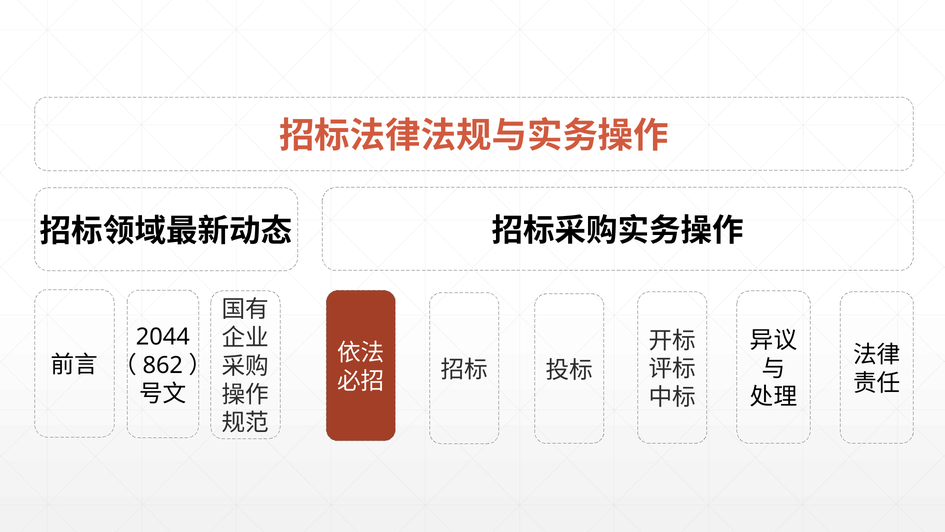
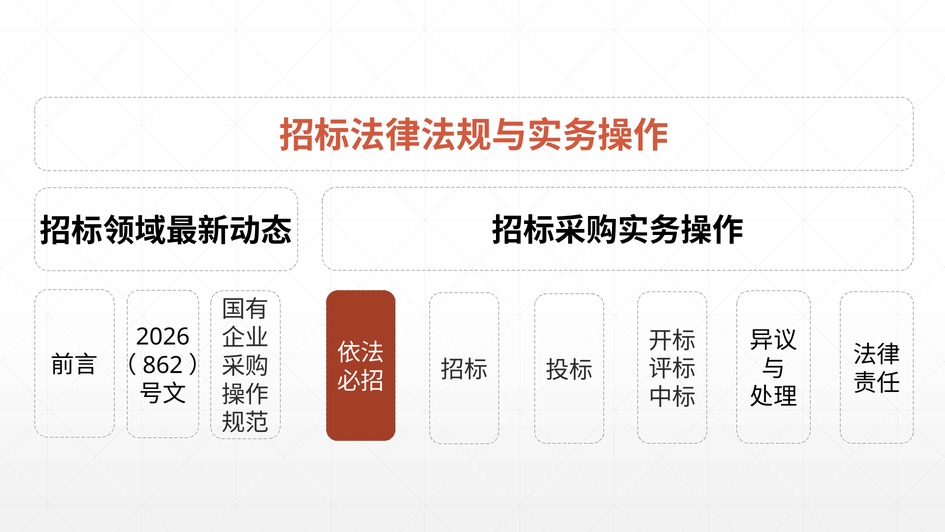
2044: 2044 -> 2026
